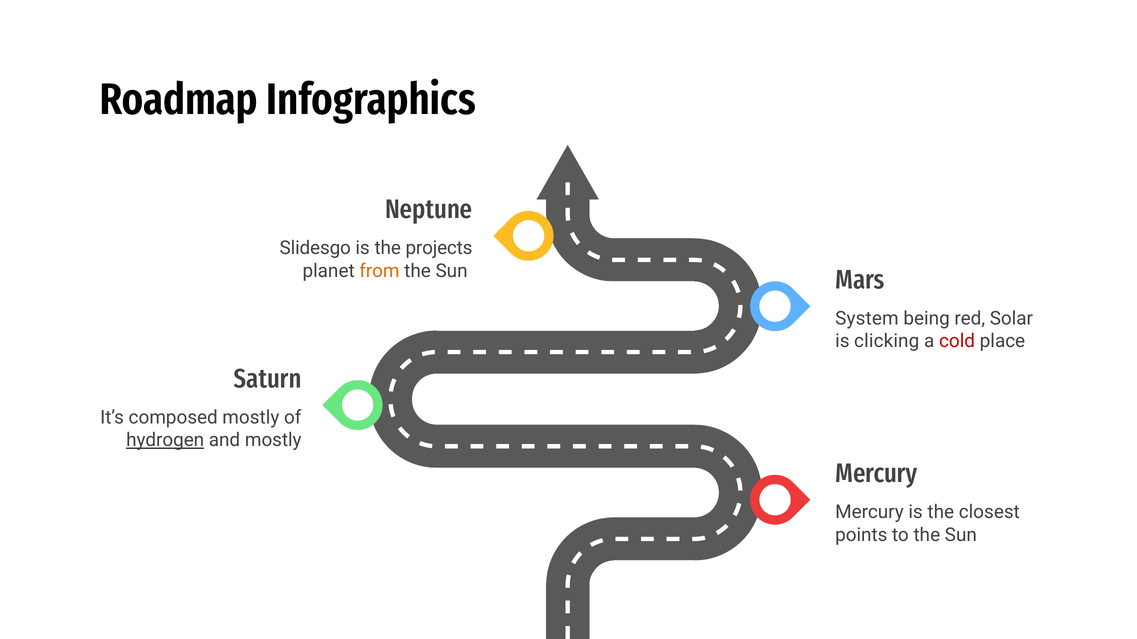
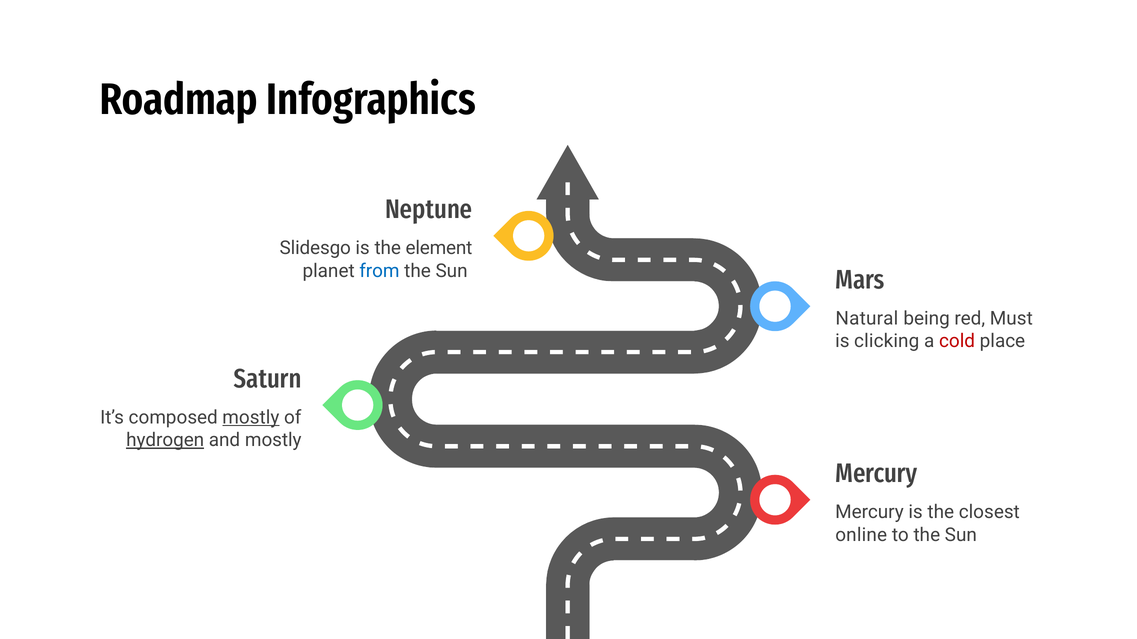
projects: projects -> element
from colour: orange -> blue
System: System -> Natural
Solar: Solar -> Must
mostly at (251, 418) underline: none -> present
points: points -> online
